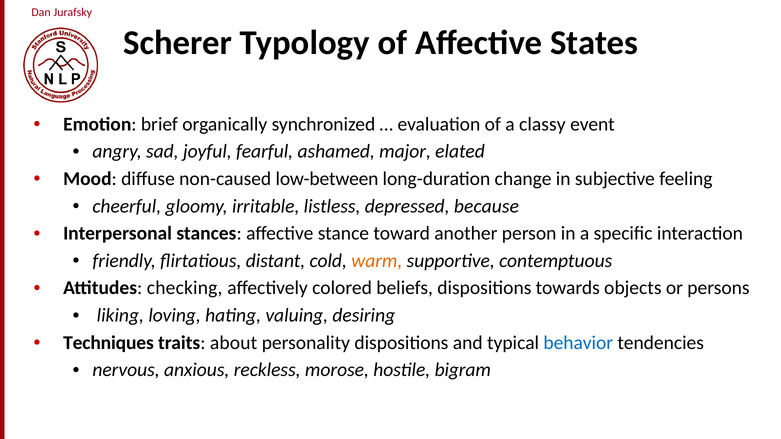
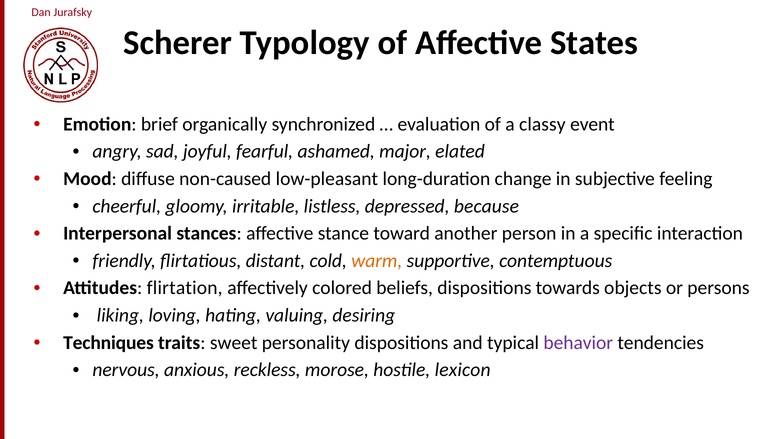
low-between: low-between -> low-pleasant
checking: checking -> flirtation
about: about -> sweet
behavior colour: blue -> purple
bigram: bigram -> lexicon
